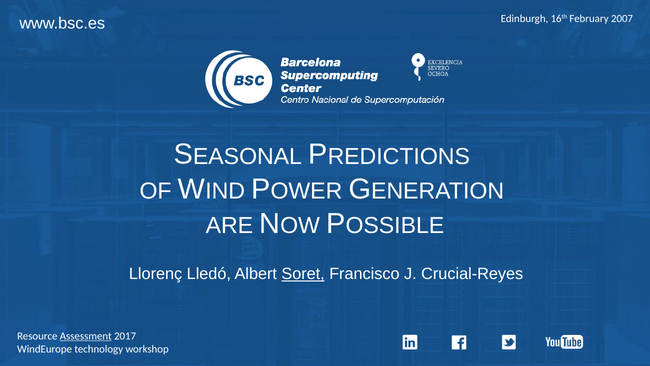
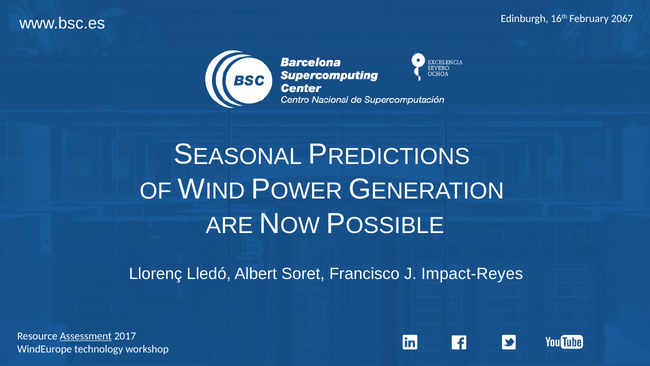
2007: 2007 -> 2067
Soret underline: present -> none
Crucial-Reyes: Crucial-Reyes -> Impact-Reyes
